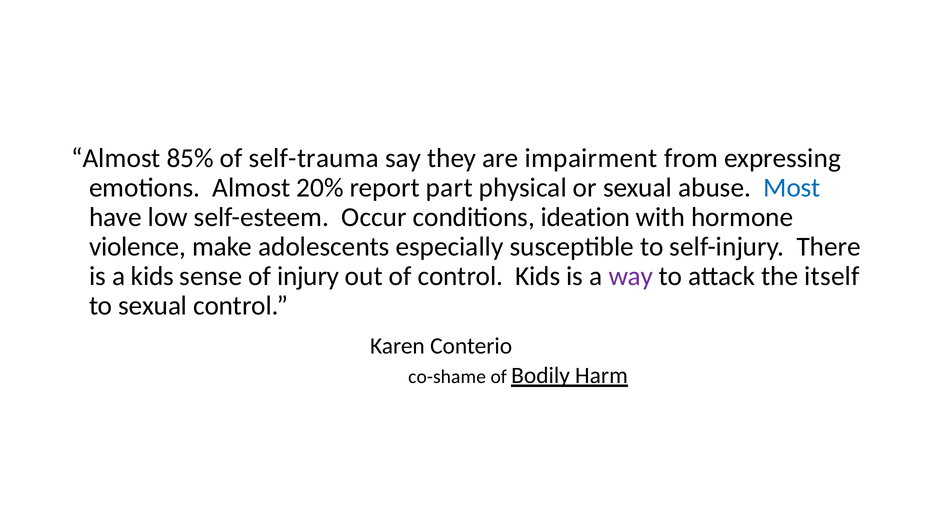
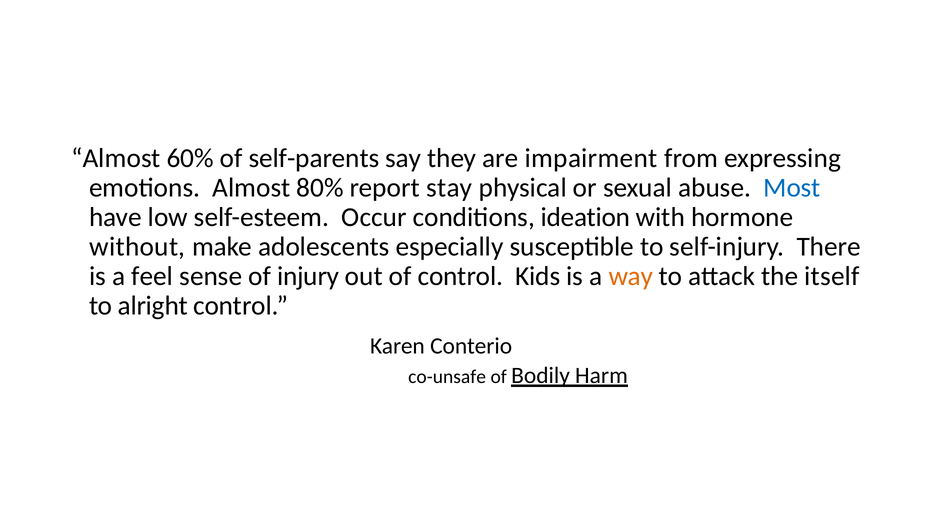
85%: 85% -> 60%
self-trauma: self-trauma -> self-parents
20%: 20% -> 80%
part: part -> stay
violence: violence -> without
a kids: kids -> feel
way colour: purple -> orange
to sexual: sexual -> alright
co-shame: co-shame -> co-unsafe
